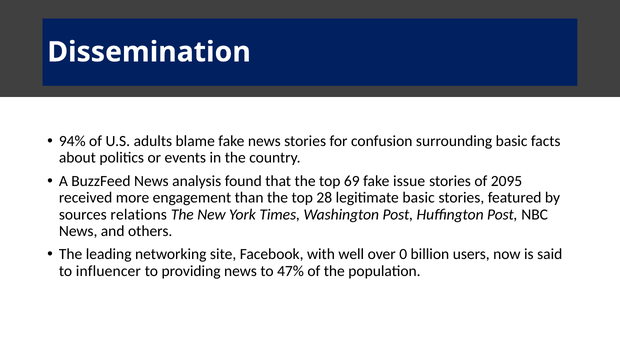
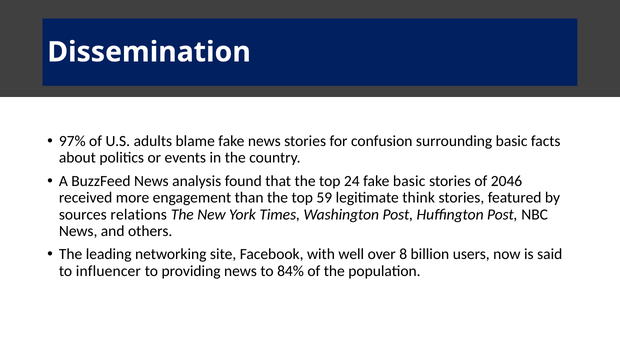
94%: 94% -> 97%
69: 69 -> 24
fake issue: issue -> basic
2095: 2095 -> 2046
28: 28 -> 59
legitimate basic: basic -> think
0: 0 -> 8
47%: 47% -> 84%
